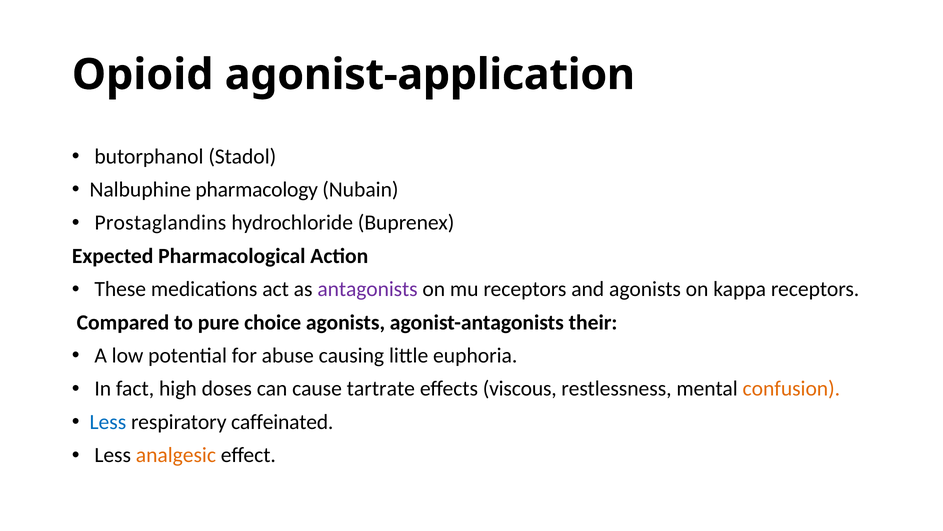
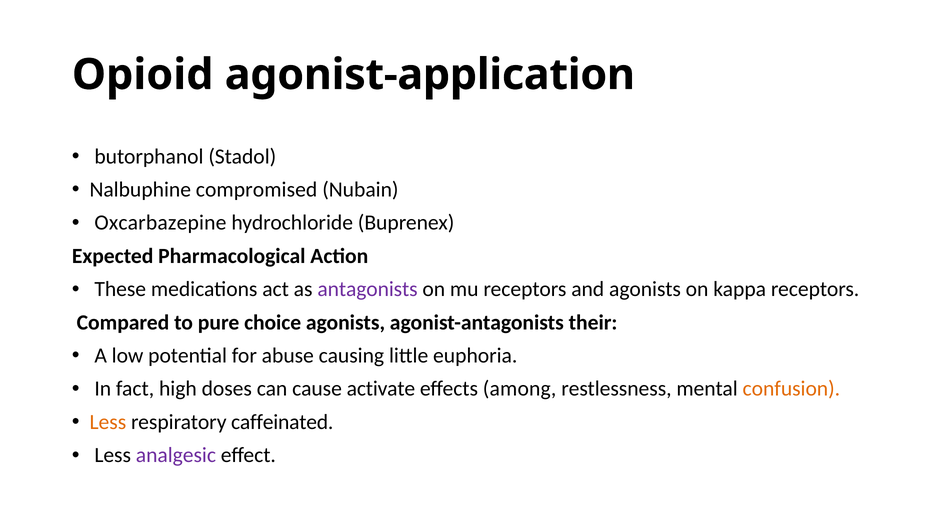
pharmacology: pharmacology -> compromised
Prostaglandins: Prostaglandins -> Oxcarbazepine
tartrate: tartrate -> activate
viscous: viscous -> among
Less at (108, 422) colour: blue -> orange
analgesic colour: orange -> purple
